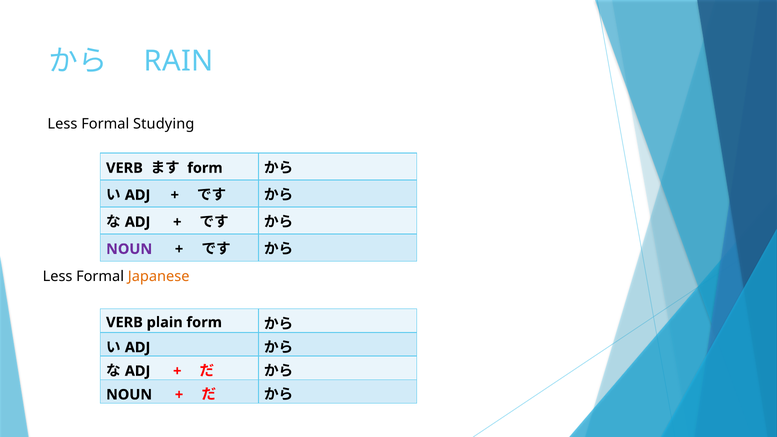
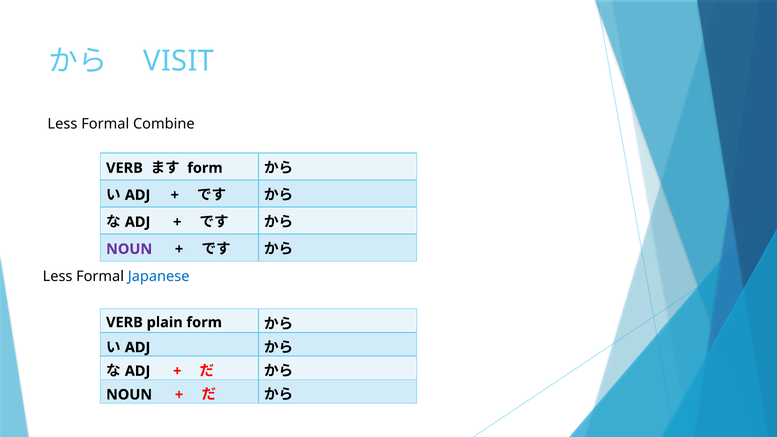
RAIN: RAIN -> VISIT
Studying: Studying -> Combine
Japanese colour: orange -> blue
